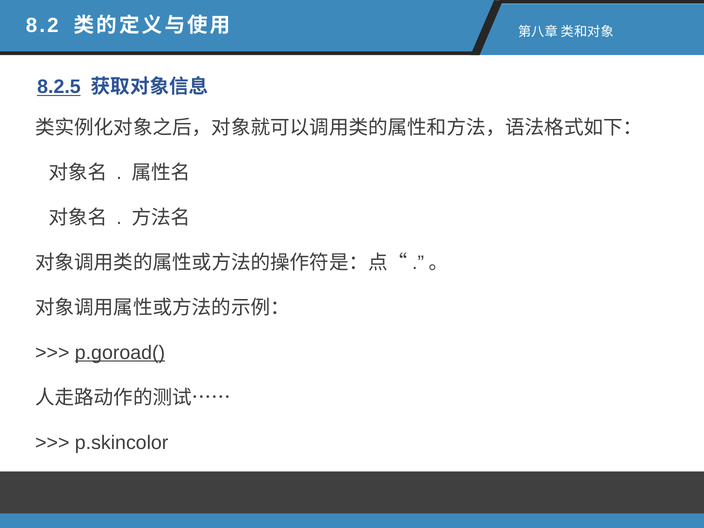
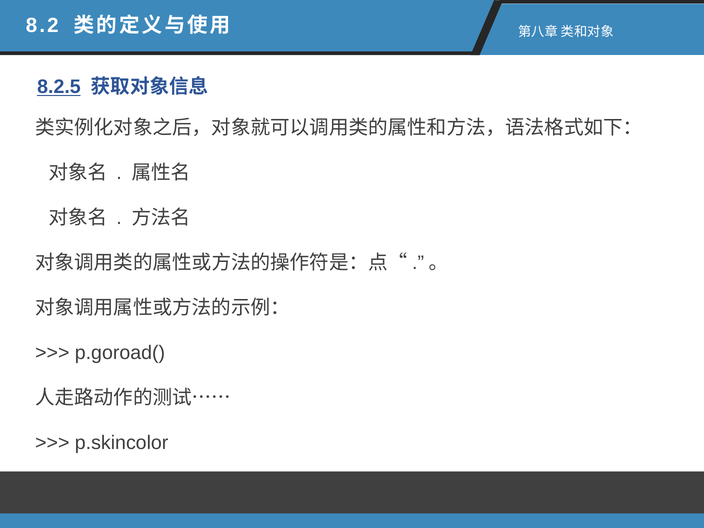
p.goroad( underline: present -> none
